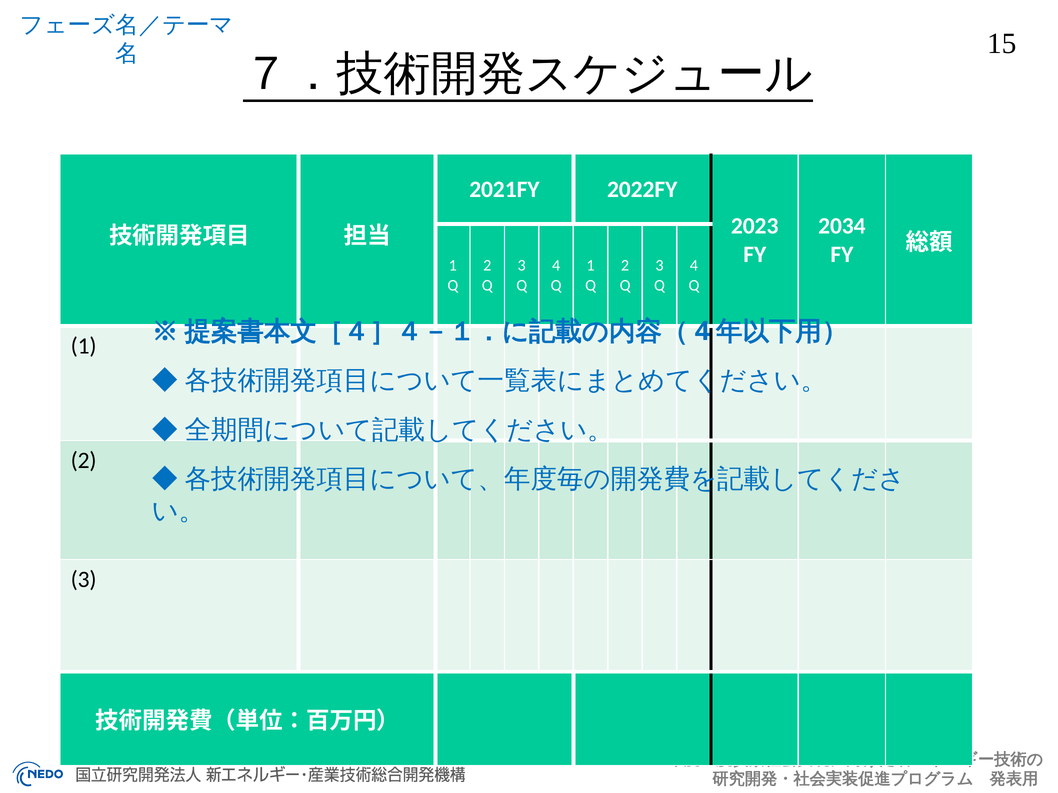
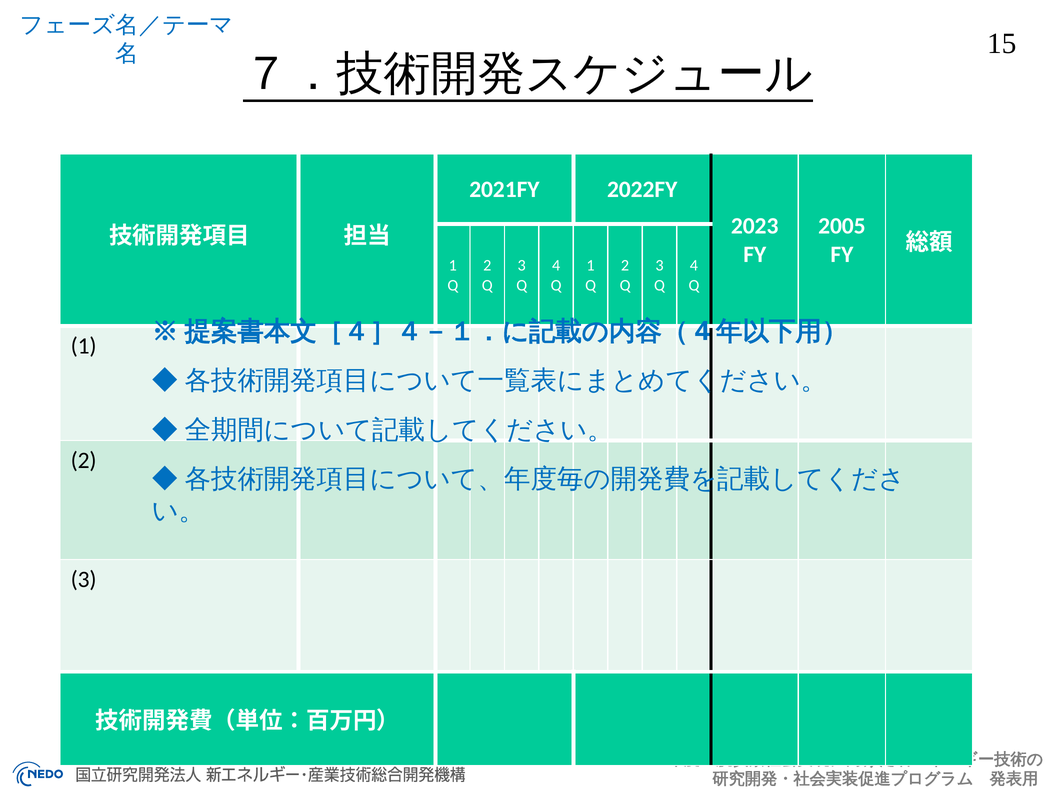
2034: 2034 -> 2005
